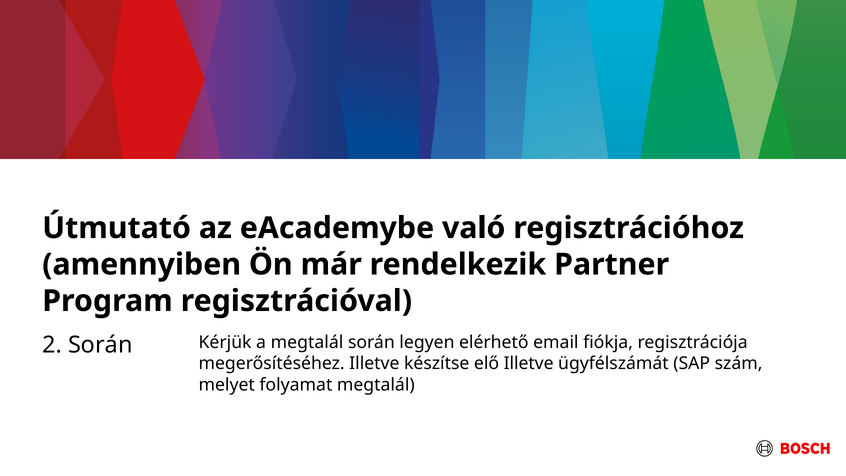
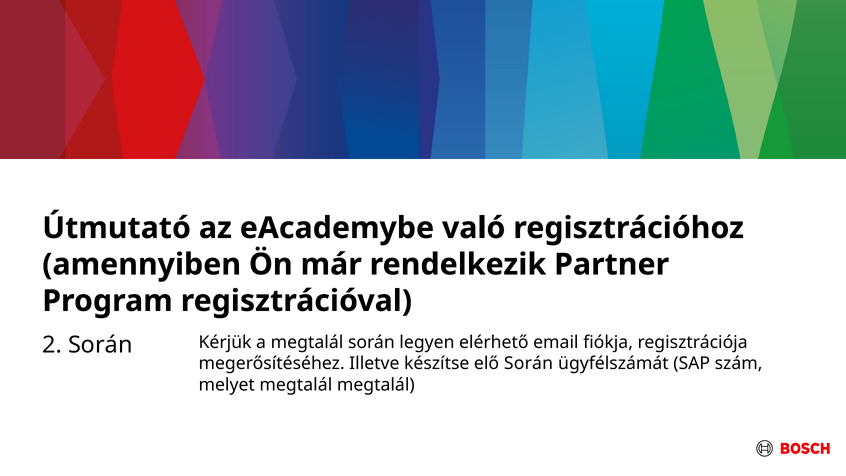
elő Illetve: Illetve -> Során
melyet folyamat: folyamat -> megtalál
